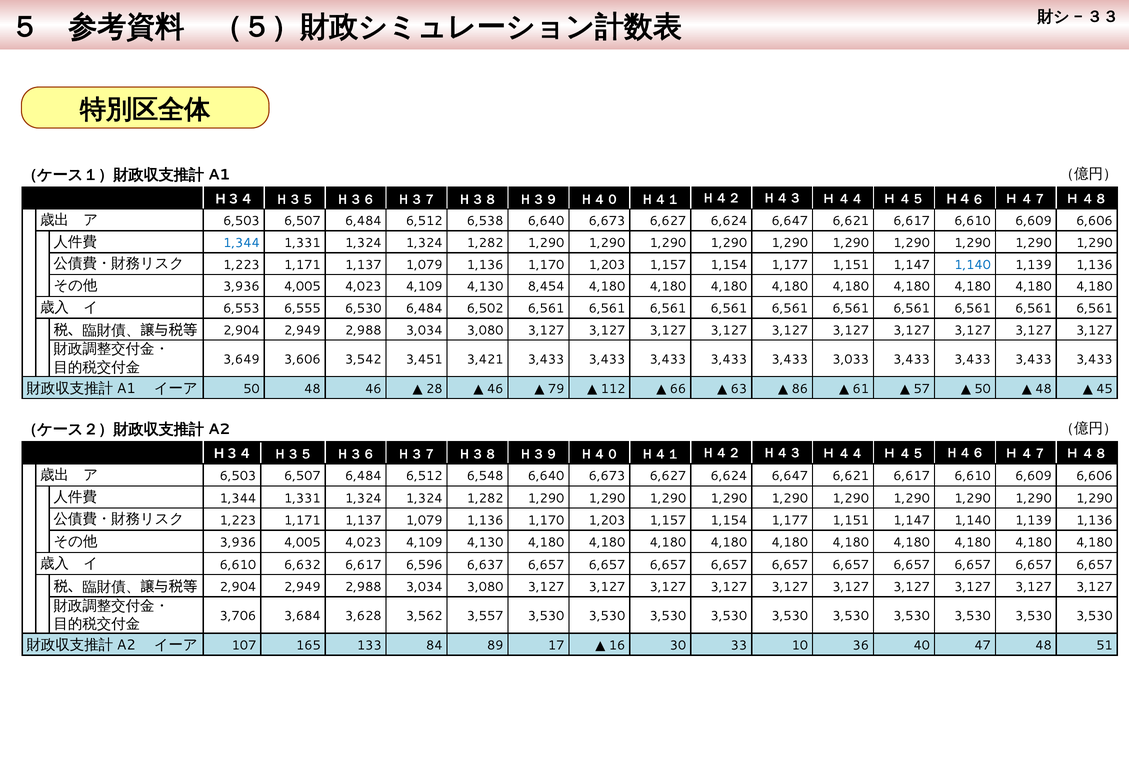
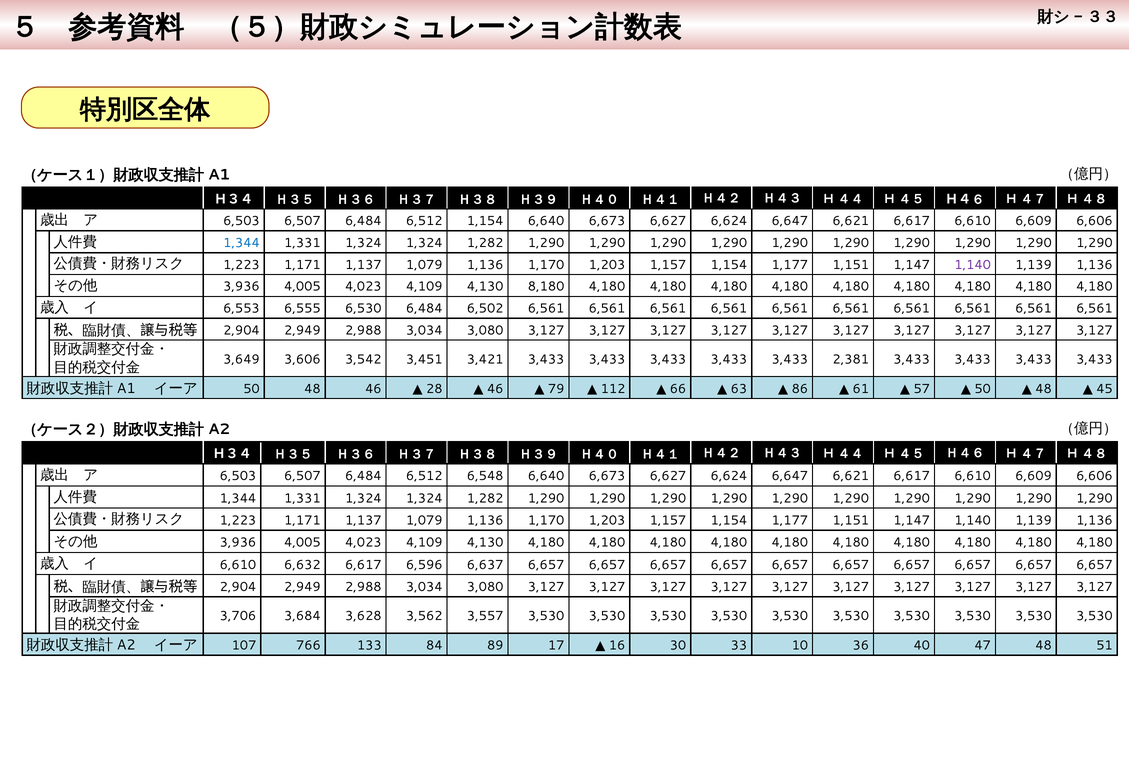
6,512 6,538: 6,538 -> 1,154
1,140 at (973, 265) colour: blue -> purple
8,454: 8,454 -> 8,180
3,033: 3,033 -> 2,381
165: 165 -> 766
